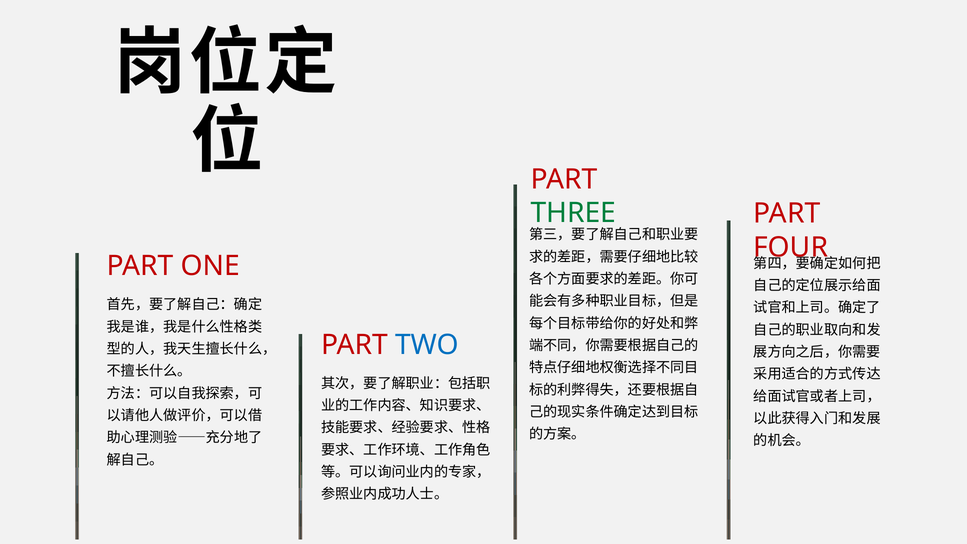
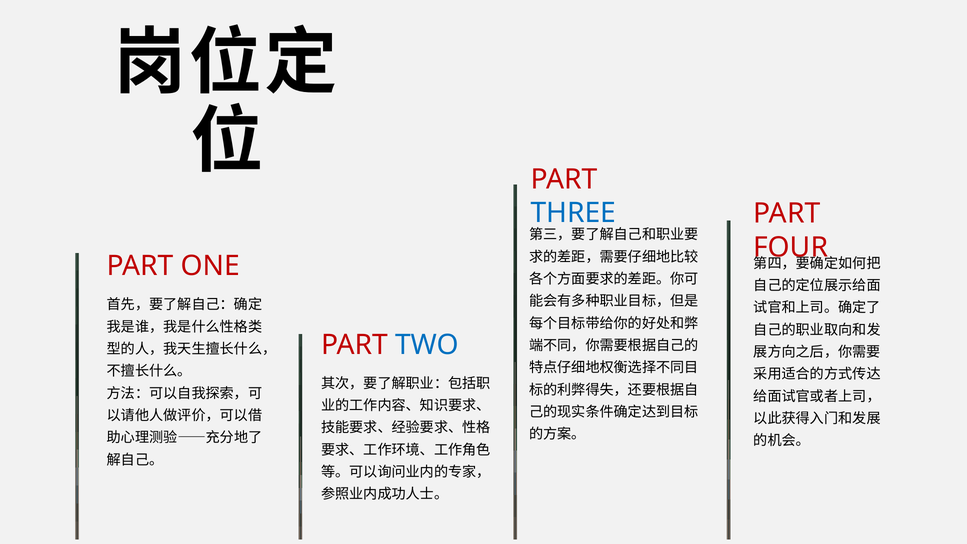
THREE colour: green -> blue
